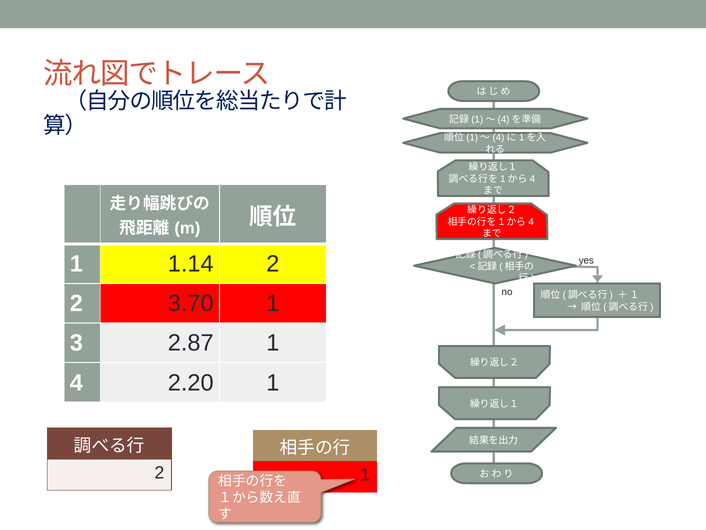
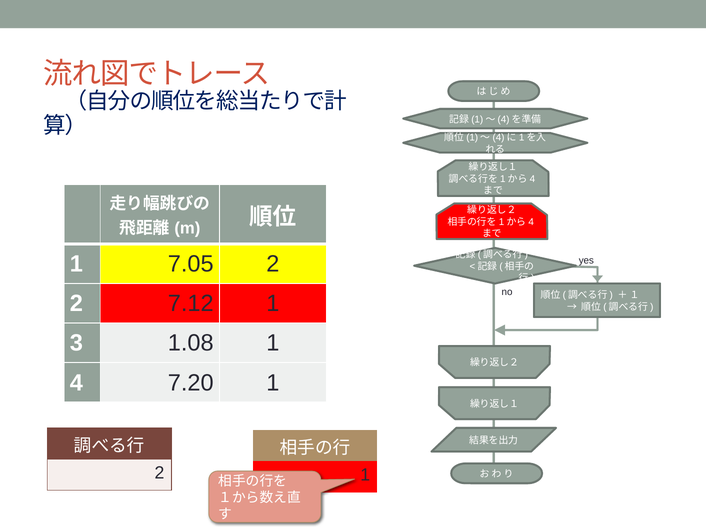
1.14: 1.14 -> 7.05
3.70: 3.70 -> 7.12
2.87: 2.87 -> 1.08
2.20: 2.20 -> 7.20
